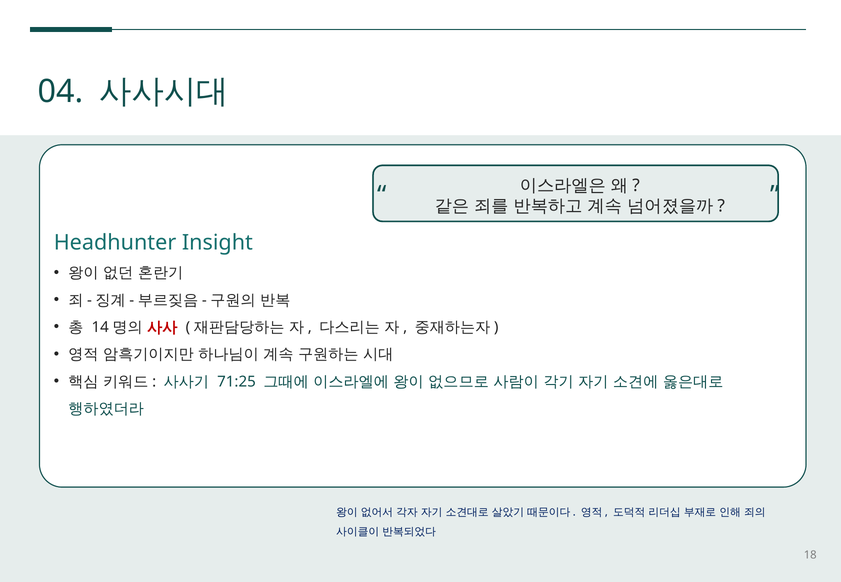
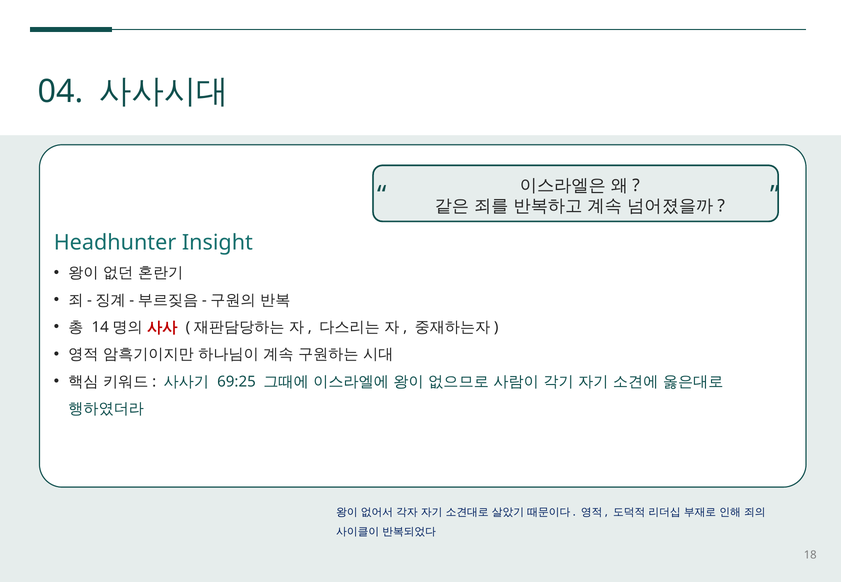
71:25: 71:25 -> 69:25
